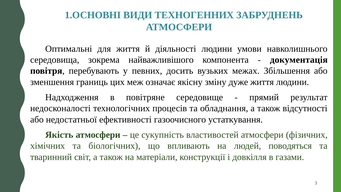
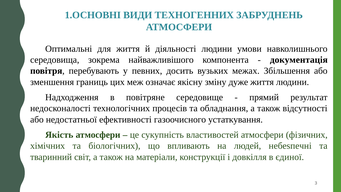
поводяться: поводяться -> небеѕпечні
газами: газами -> єдиної
